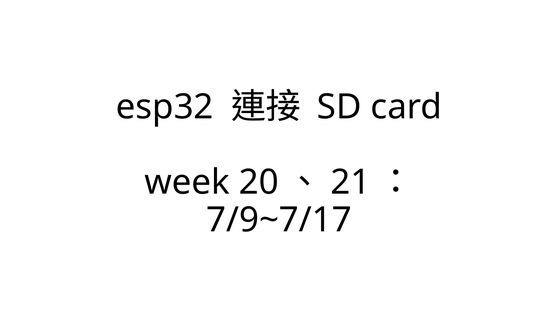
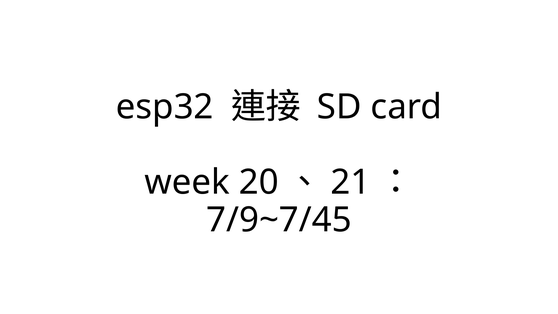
7/9~7/17: 7/9~7/17 -> 7/9~7/45
